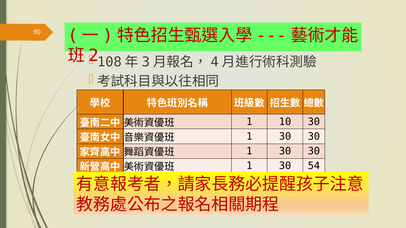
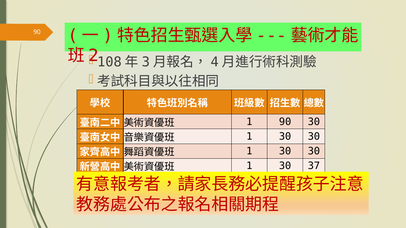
1 10: 10 -> 90
54: 54 -> 37
